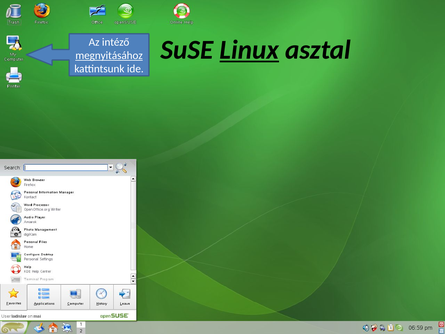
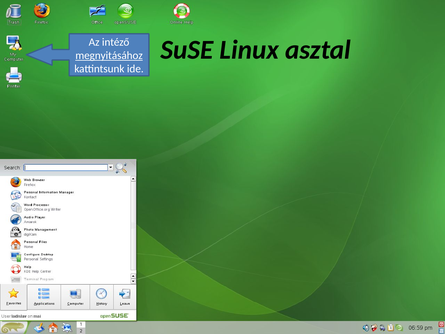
Linux underline: present -> none
